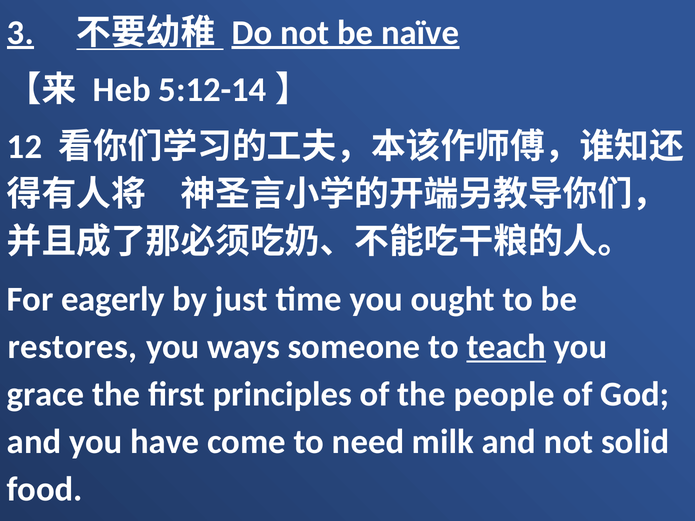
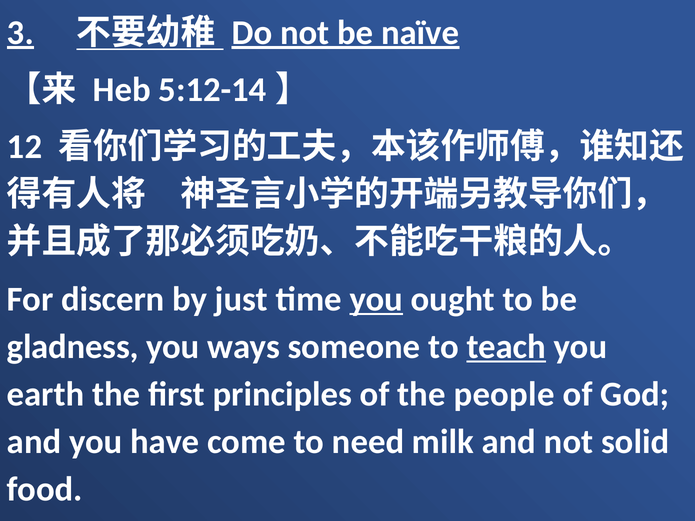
eagerly: eagerly -> discern
you at (376, 299) underline: none -> present
restores: restores -> gladness
grace: grace -> earth
